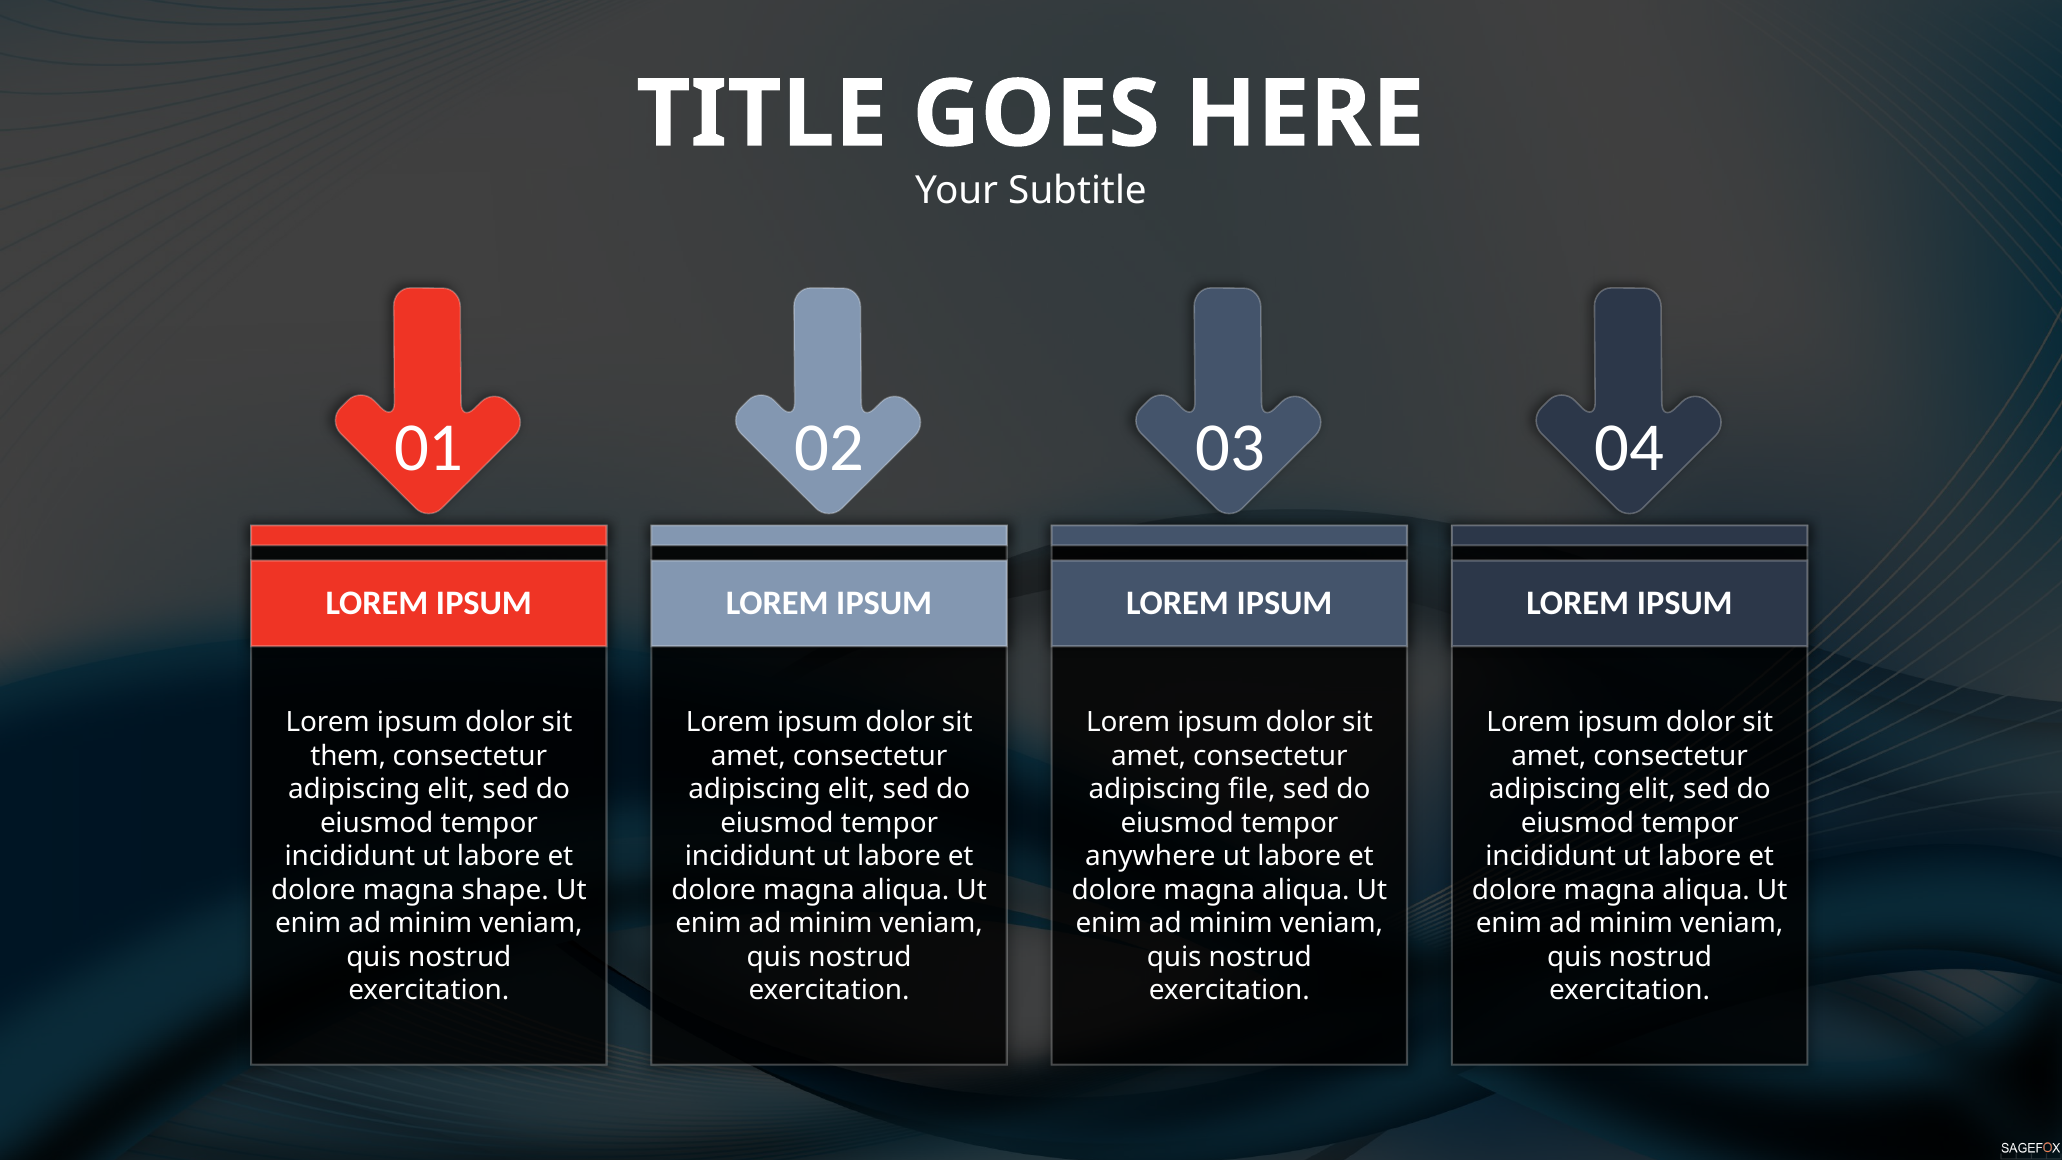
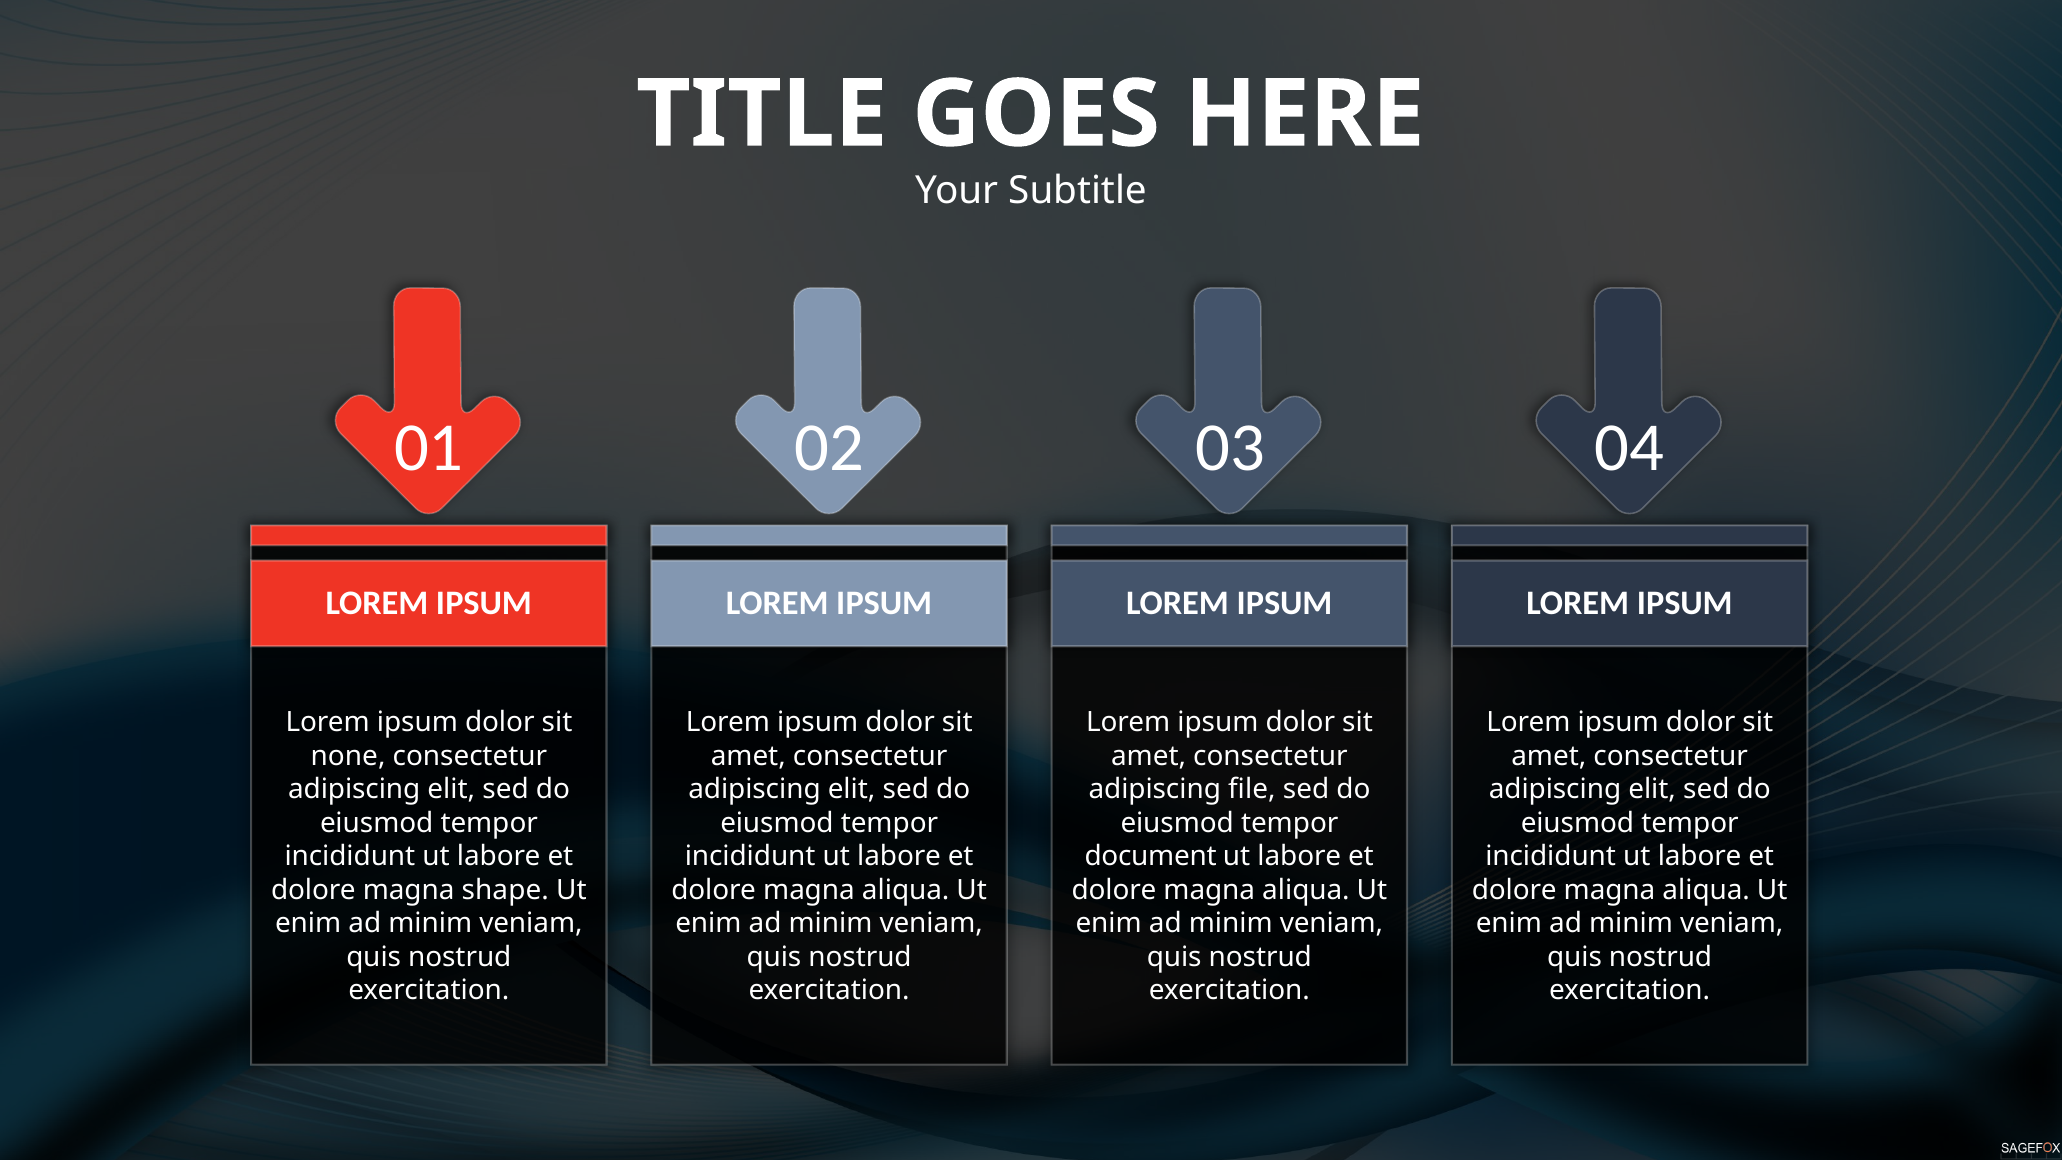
them: them -> none
anywhere: anywhere -> document
